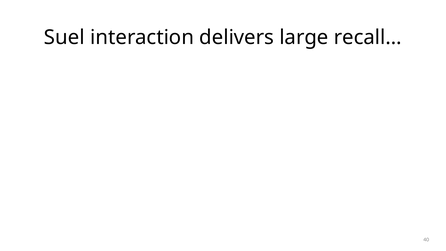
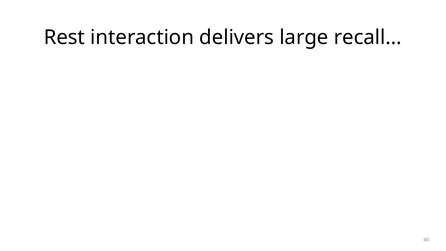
Suel: Suel -> Rest
